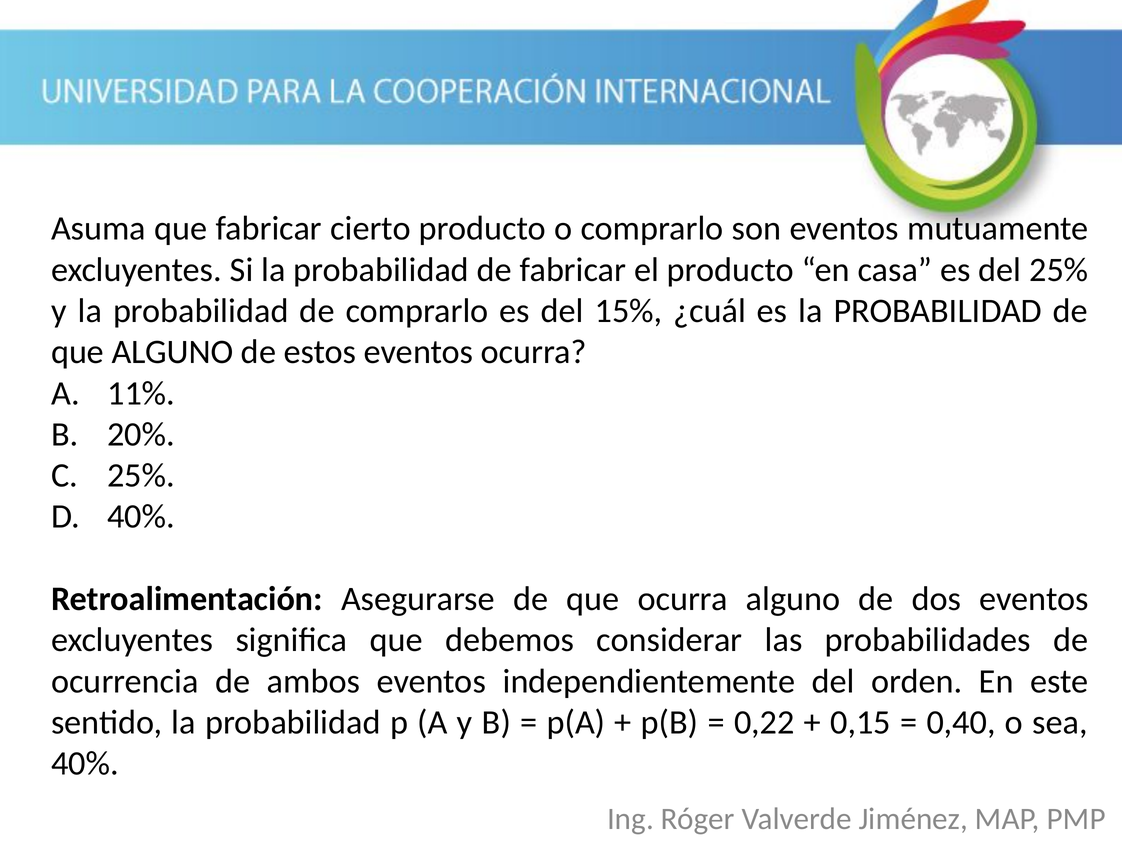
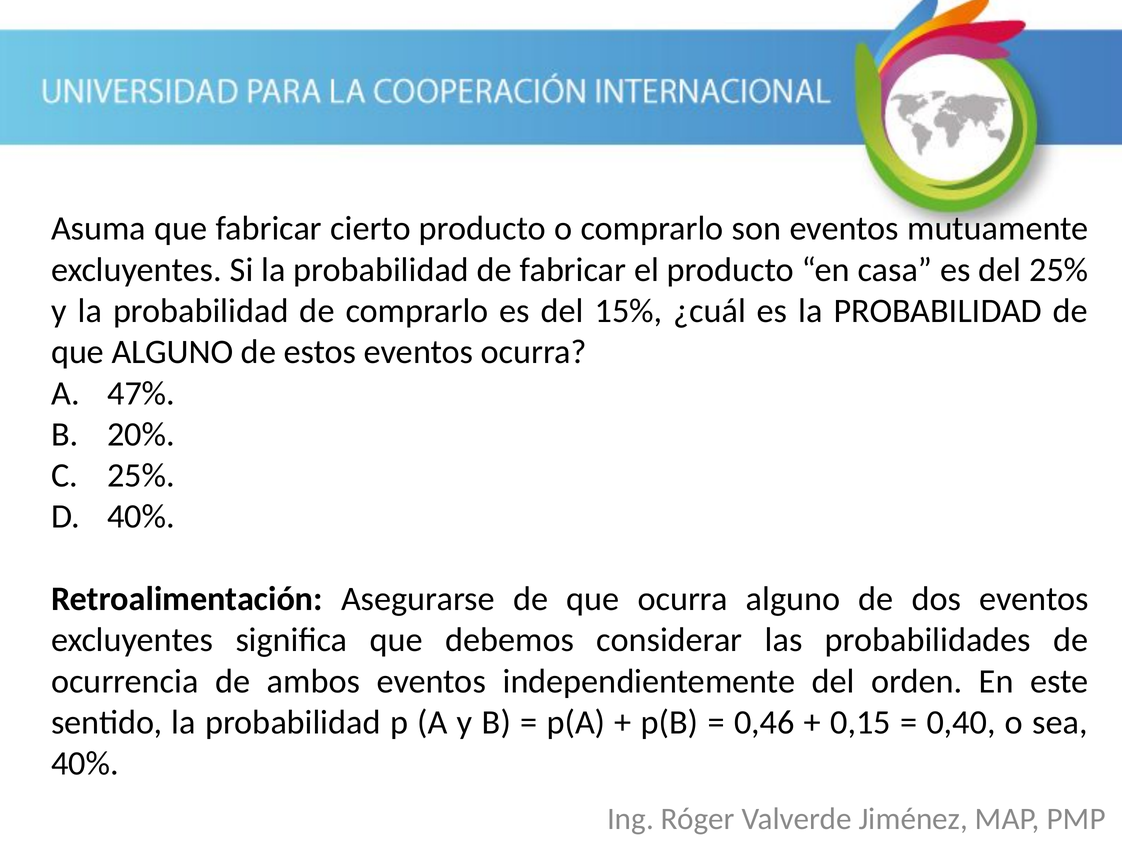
11%: 11% -> 47%
0,22: 0,22 -> 0,46
